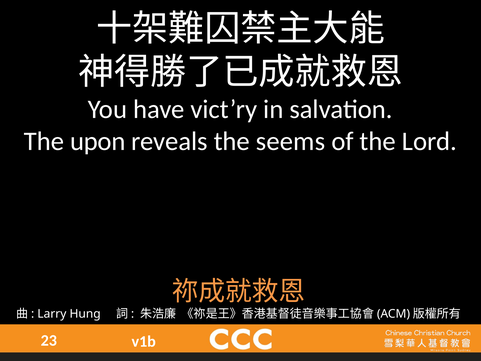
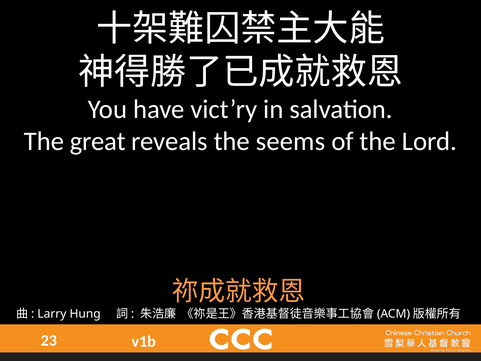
upon: upon -> great
